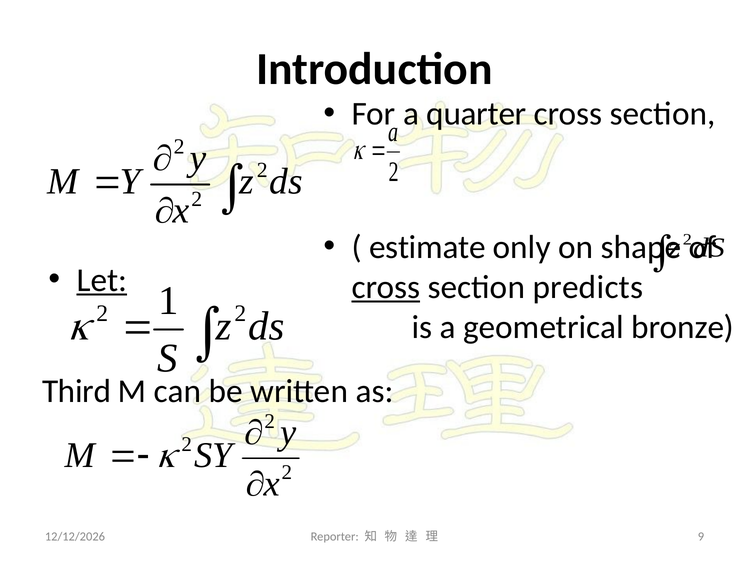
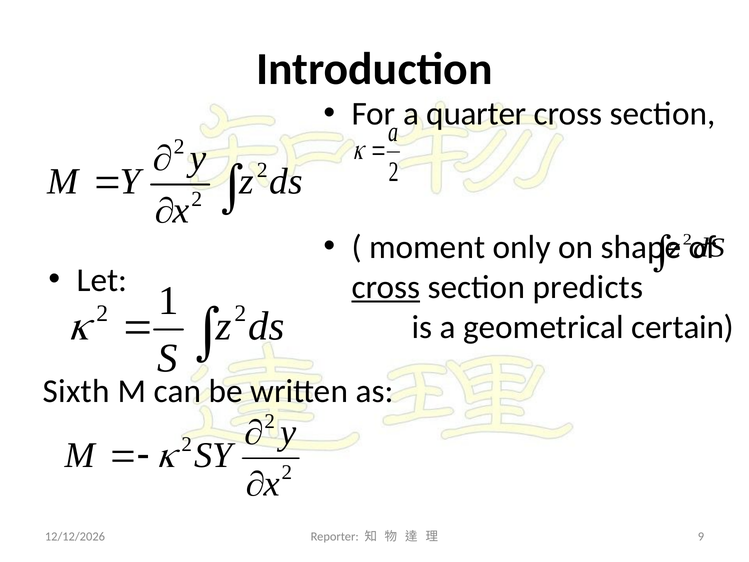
estimate: estimate -> moment
Let underline: present -> none
bronze: bronze -> certain
Third: Third -> Sixth
